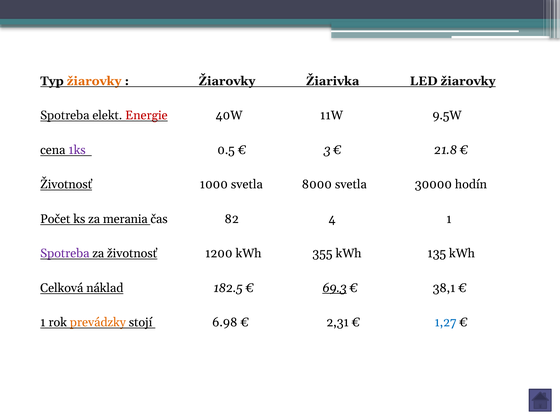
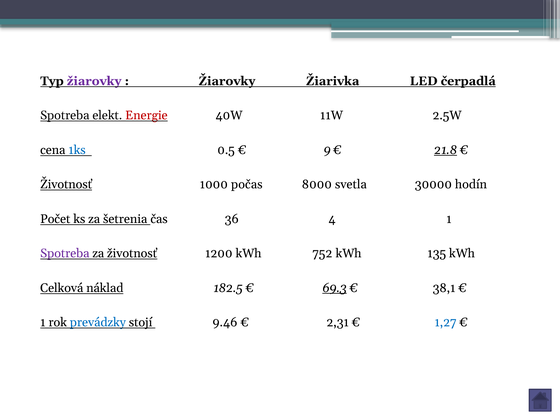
žiarovky at (94, 81) colour: orange -> purple
LED žiarovky: žiarovky -> čerpadlá
9.5W: 9.5W -> 2.5W
1ks colour: purple -> blue
3: 3 -> 9
21.8 underline: none -> present
1000 svetla: svetla -> počas
merania: merania -> šetrenia
82: 82 -> 36
355: 355 -> 752
prevádzky colour: orange -> blue
6.98: 6.98 -> 9.46
